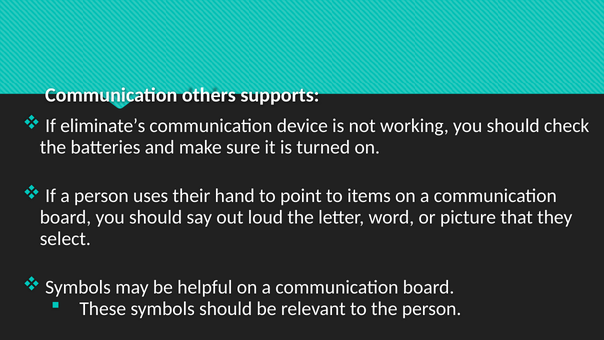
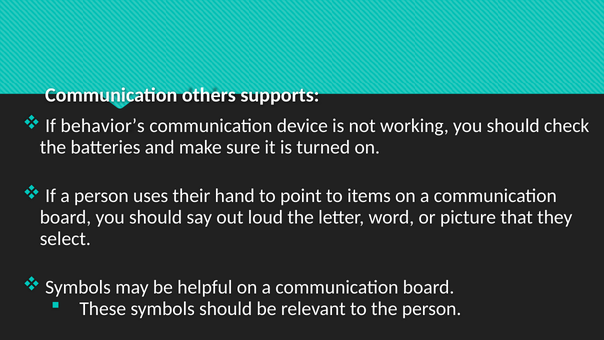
eliminate’s: eliminate’s -> behavior’s
